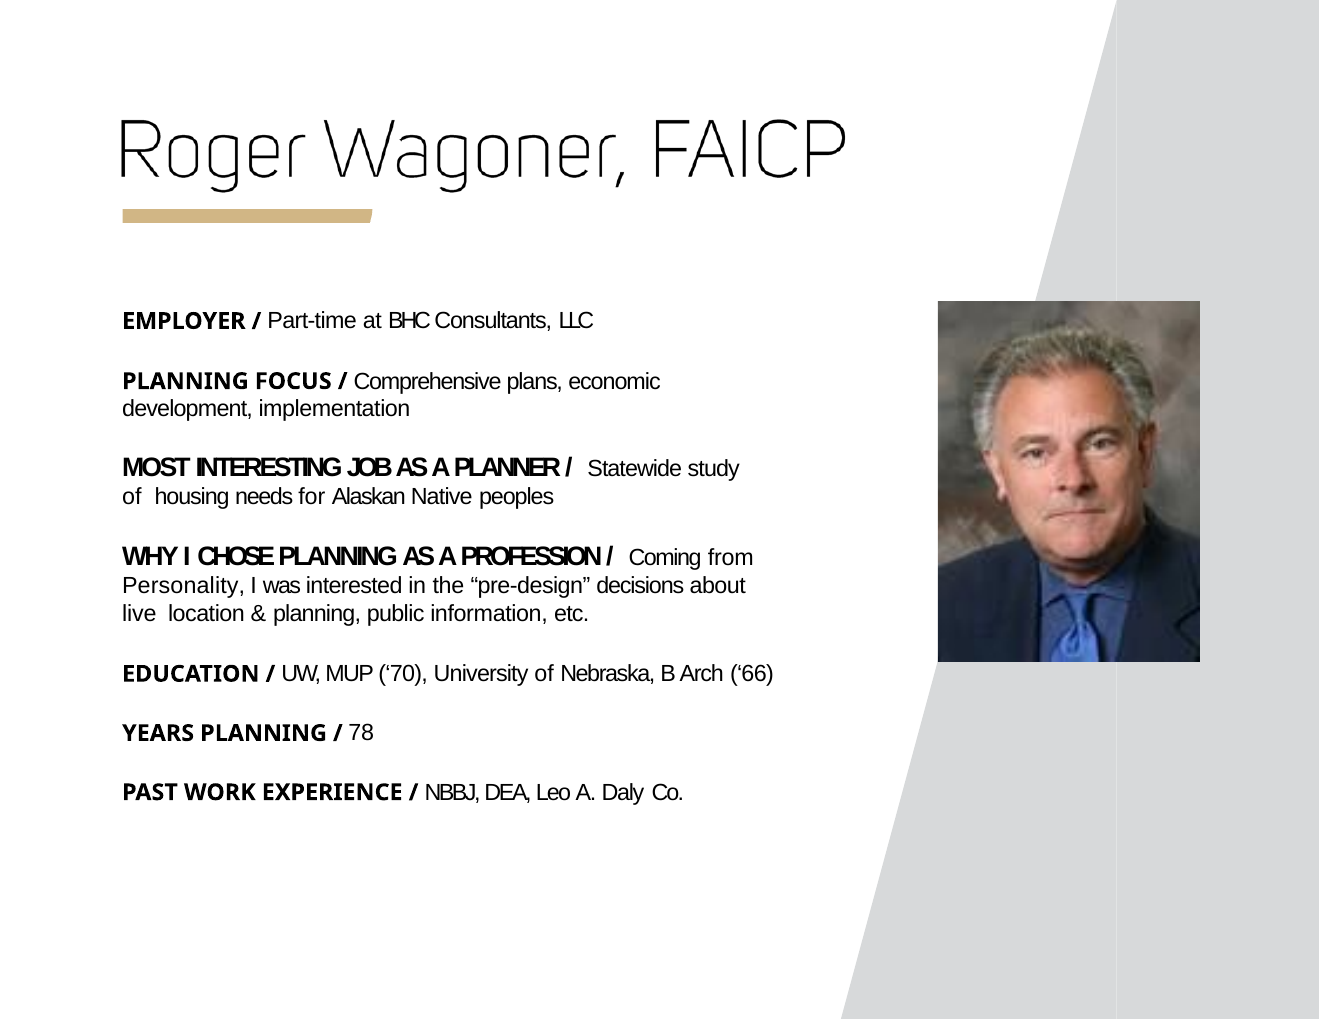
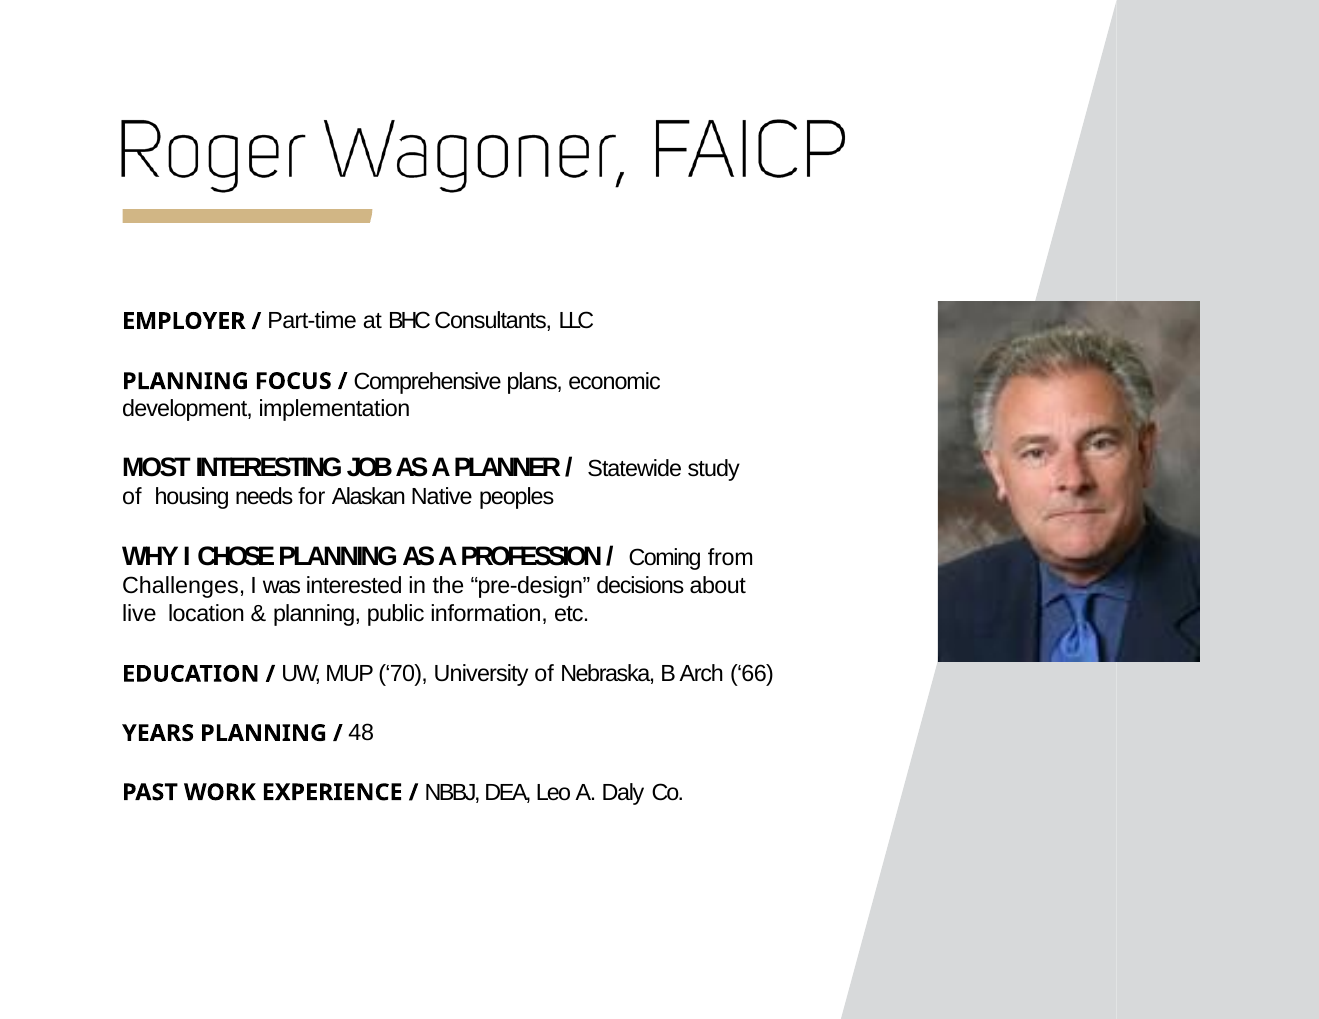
Personality: Personality -> Challenges
78: 78 -> 48
